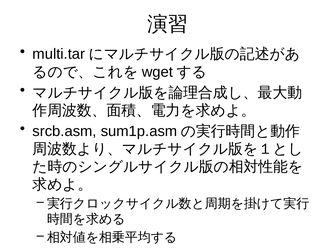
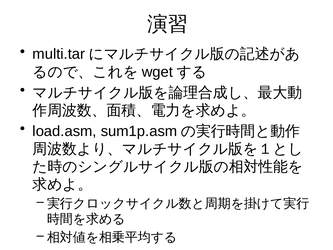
srcb.asm: srcb.asm -> load.asm
